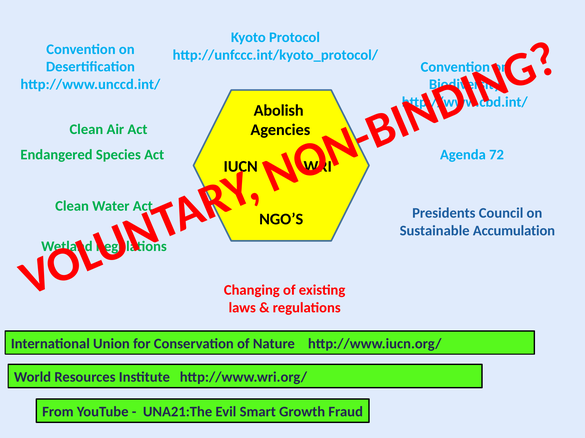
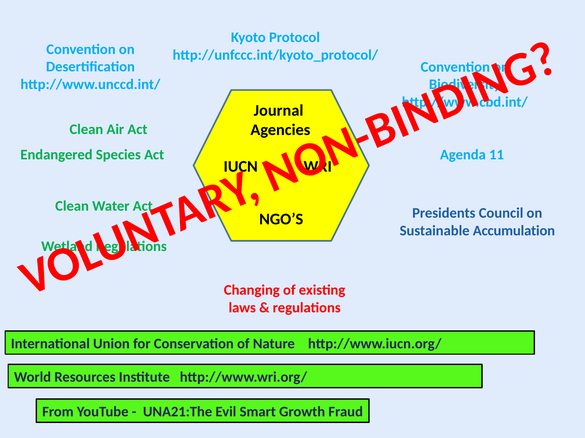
Abolish: Abolish -> Journal
72: 72 -> 11
